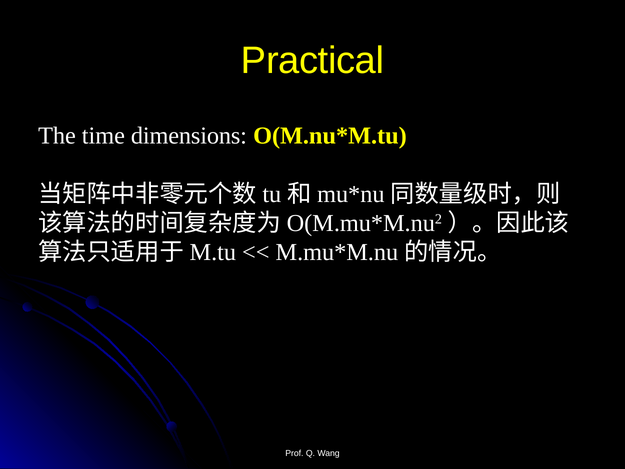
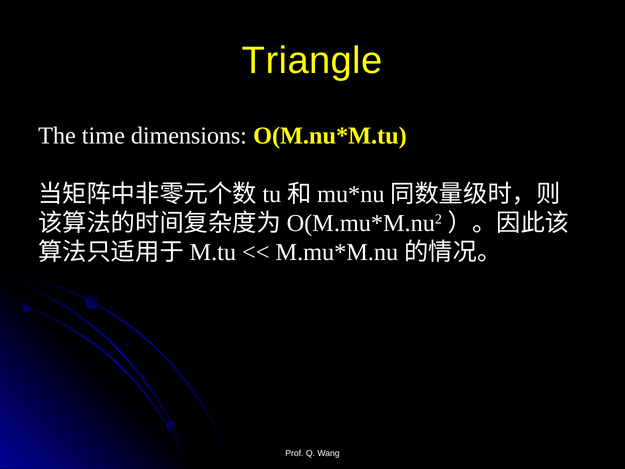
Practical: Practical -> Triangle
